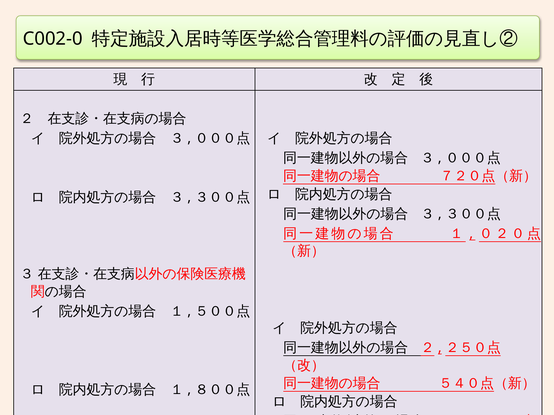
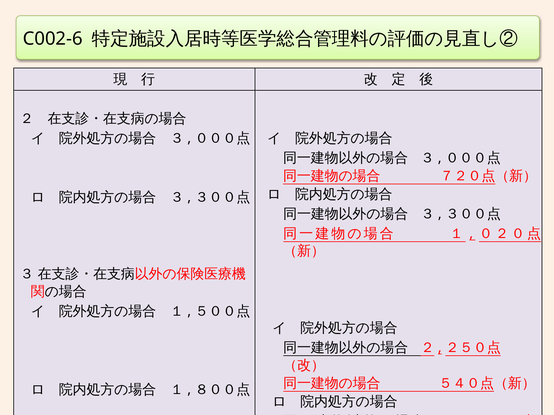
C002-0: C002-0 -> C002-6
